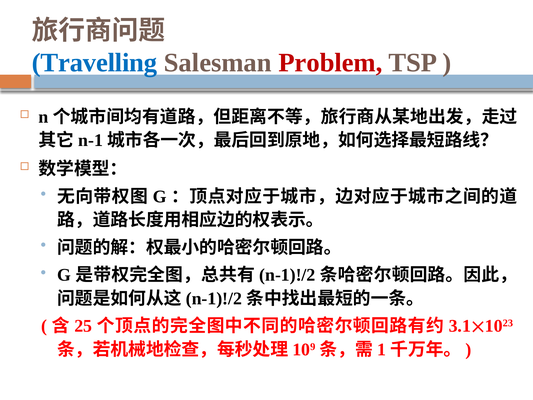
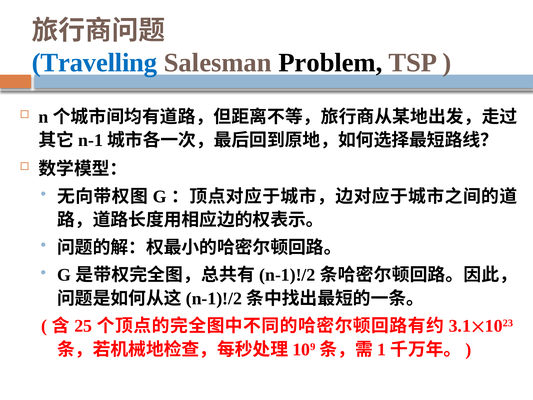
Problem colour: red -> black
